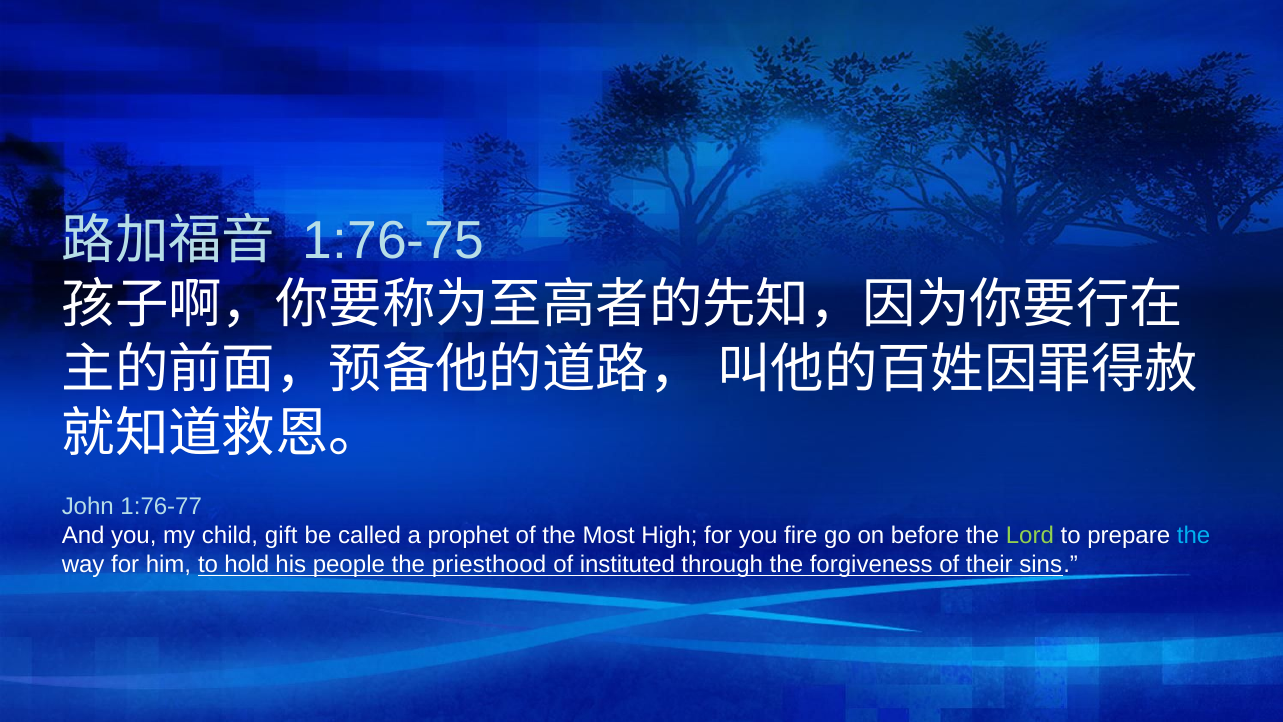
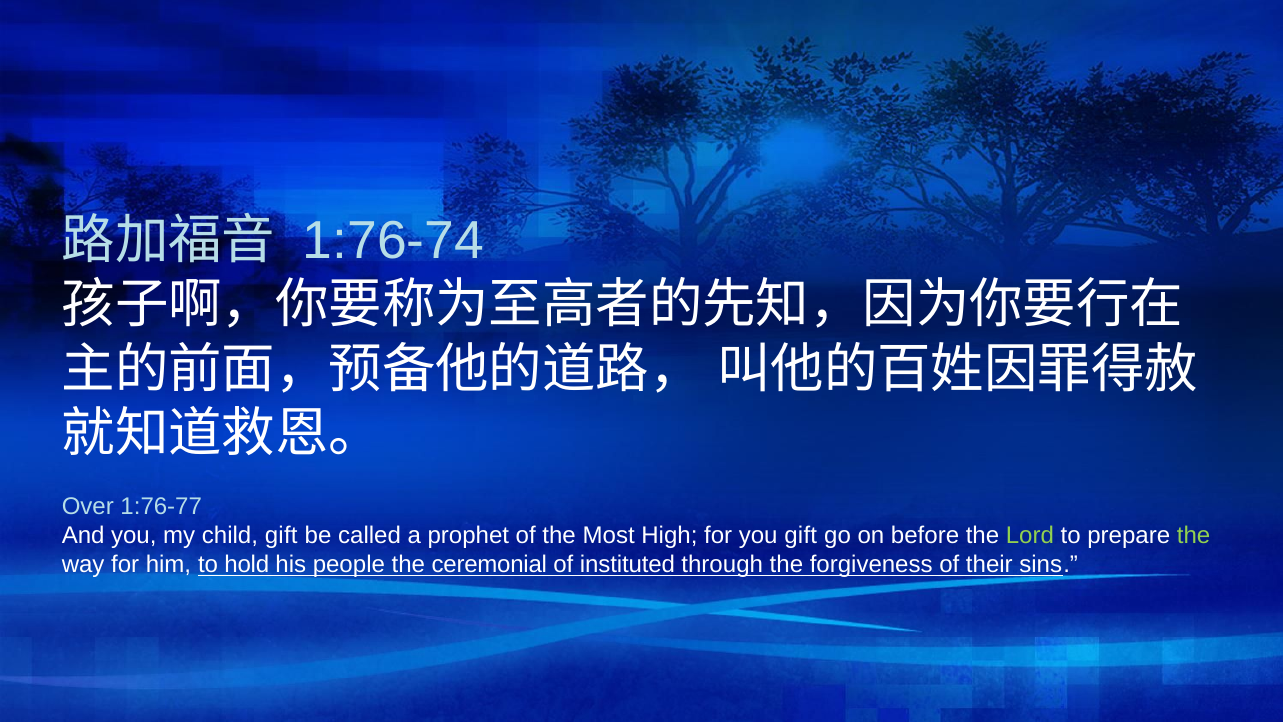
1:76-75: 1:76-75 -> 1:76-74
John: John -> Over
you fire: fire -> gift
the at (1194, 536) colour: light blue -> light green
priesthood: priesthood -> ceremonial
